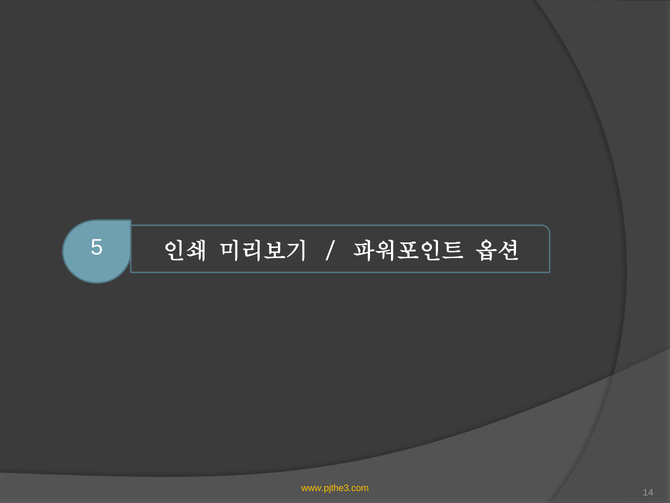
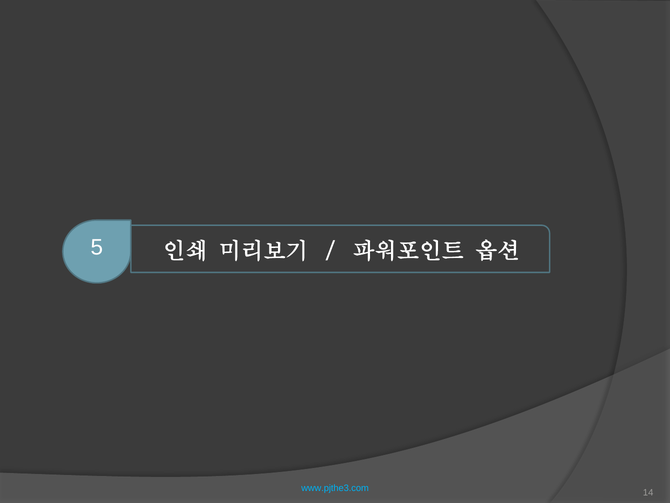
www.pjthe3.com colour: yellow -> light blue
